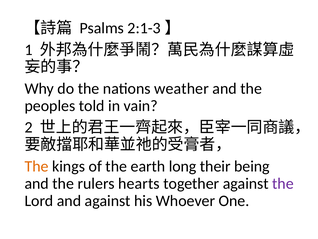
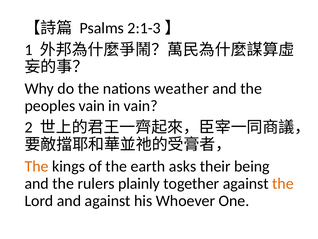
peoples told: told -> vain
long: long -> asks
hearts: hearts -> plainly
the at (283, 183) colour: purple -> orange
